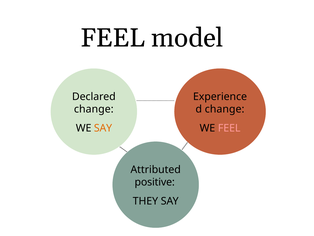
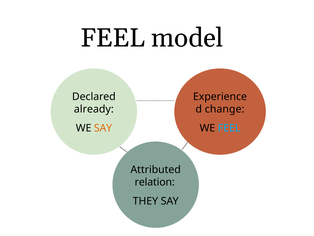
change at (94, 109): change -> already
FEEL at (229, 128) colour: pink -> light blue
positive: positive -> relation
